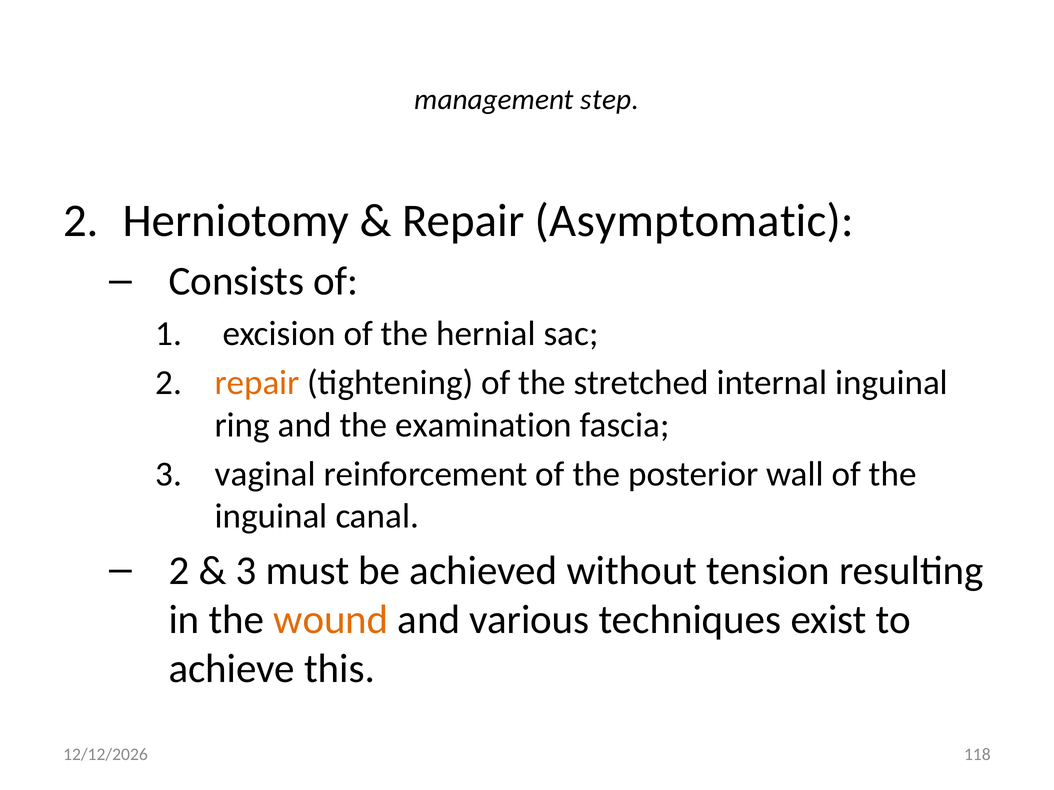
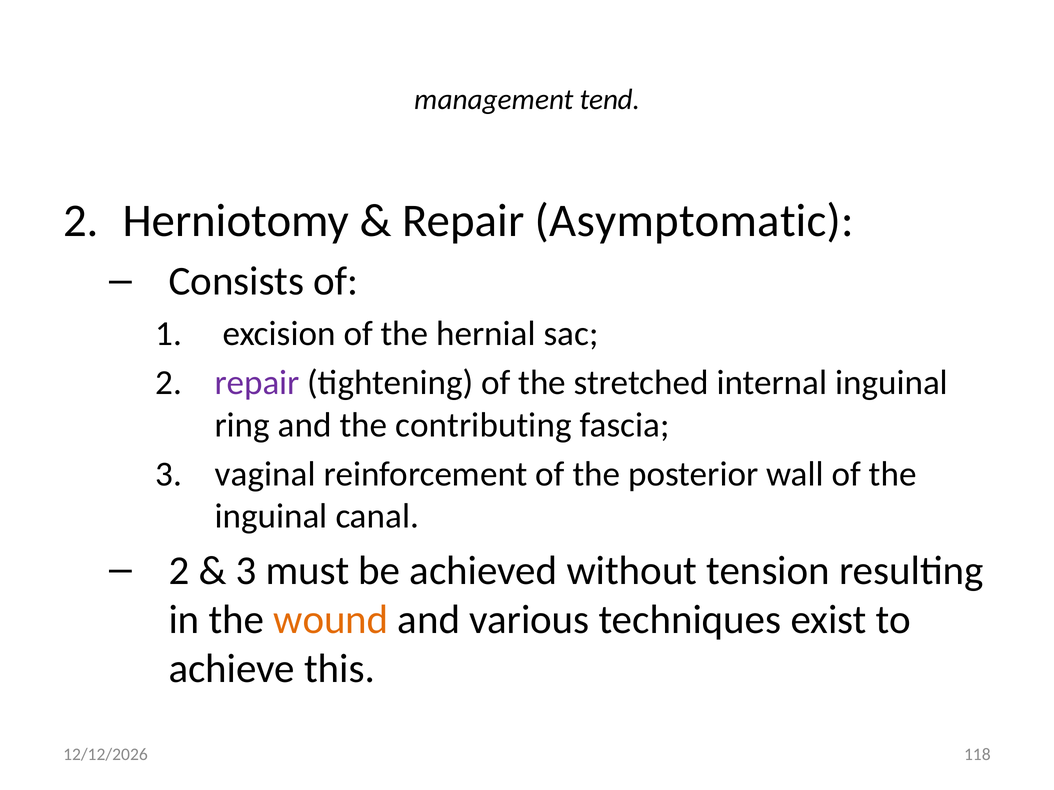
step: step -> tend
repair at (257, 383) colour: orange -> purple
examination: examination -> contributing
